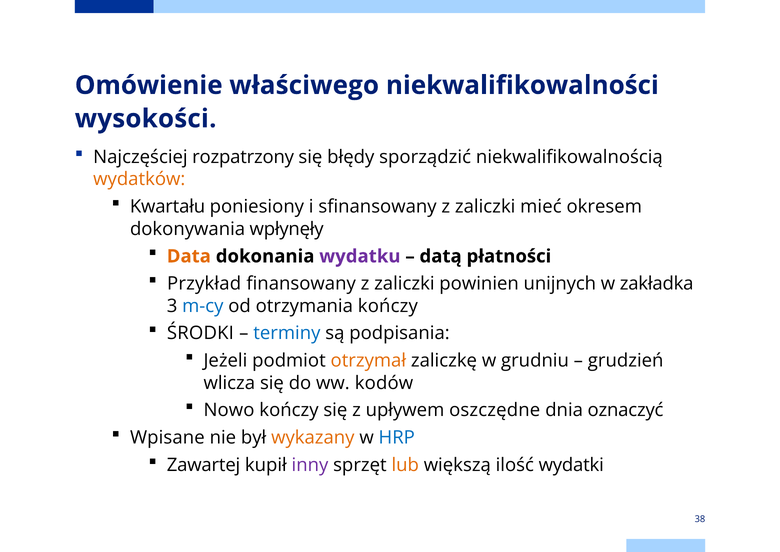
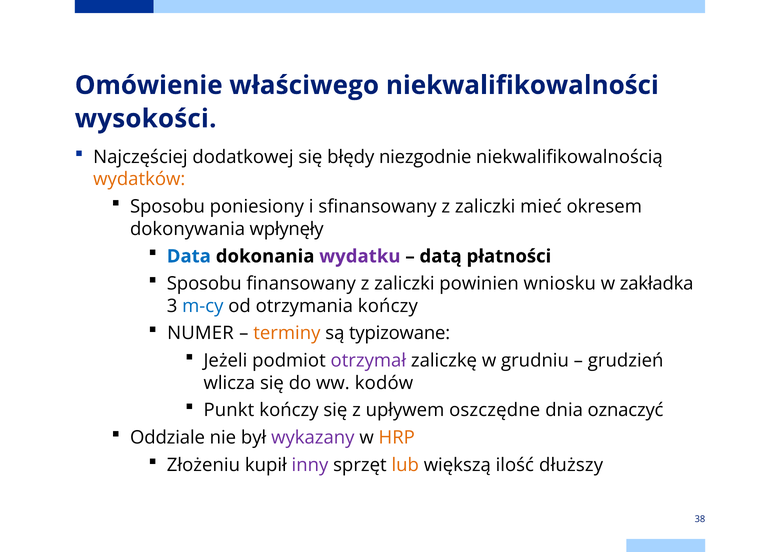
rozpatrzony: rozpatrzony -> dodatkowej
sporządzić: sporządzić -> niezgodnie
Kwartału at (168, 206): Kwartału -> Sposobu
Data colour: orange -> blue
Przykład at (204, 283): Przykład -> Sposobu
unijnych: unijnych -> wniosku
ŚRODKI: ŚRODKI -> NUMER
terminy colour: blue -> orange
podpisania: podpisania -> typizowane
otrzymał colour: orange -> purple
Nowo: Nowo -> Punkt
Wpisane: Wpisane -> Oddziale
wykazany colour: orange -> purple
HRP colour: blue -> orange
Zawartej: Zawartej -> Złożeniu
wydatki: wydatki -> dłuższy
